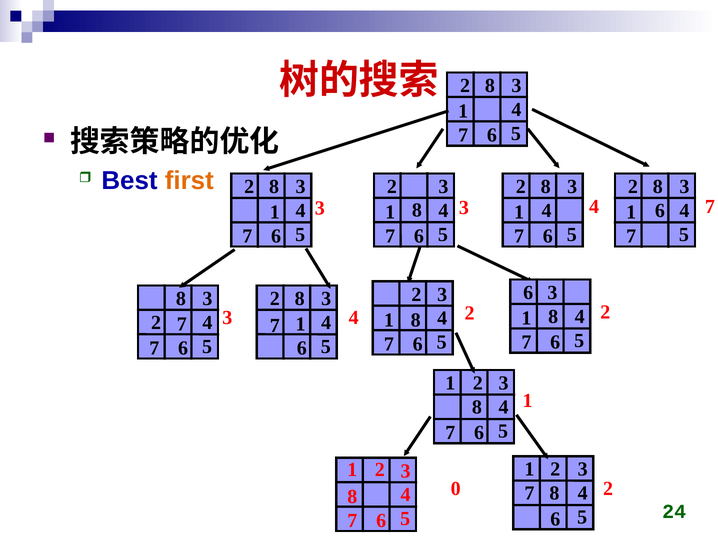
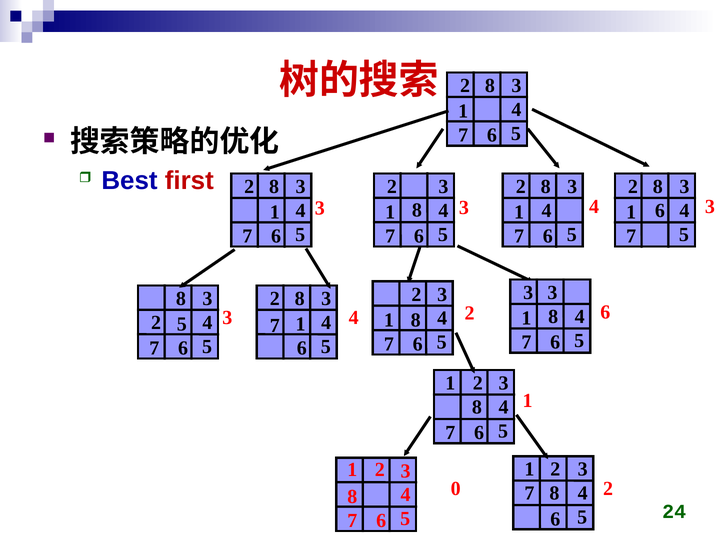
first colour: orange -> red
4 7: 7 -> 3
6 at (528, 293): 6 -> 3
2 at (605, 312): 2 -> 6
2 7: 7 -> 5
